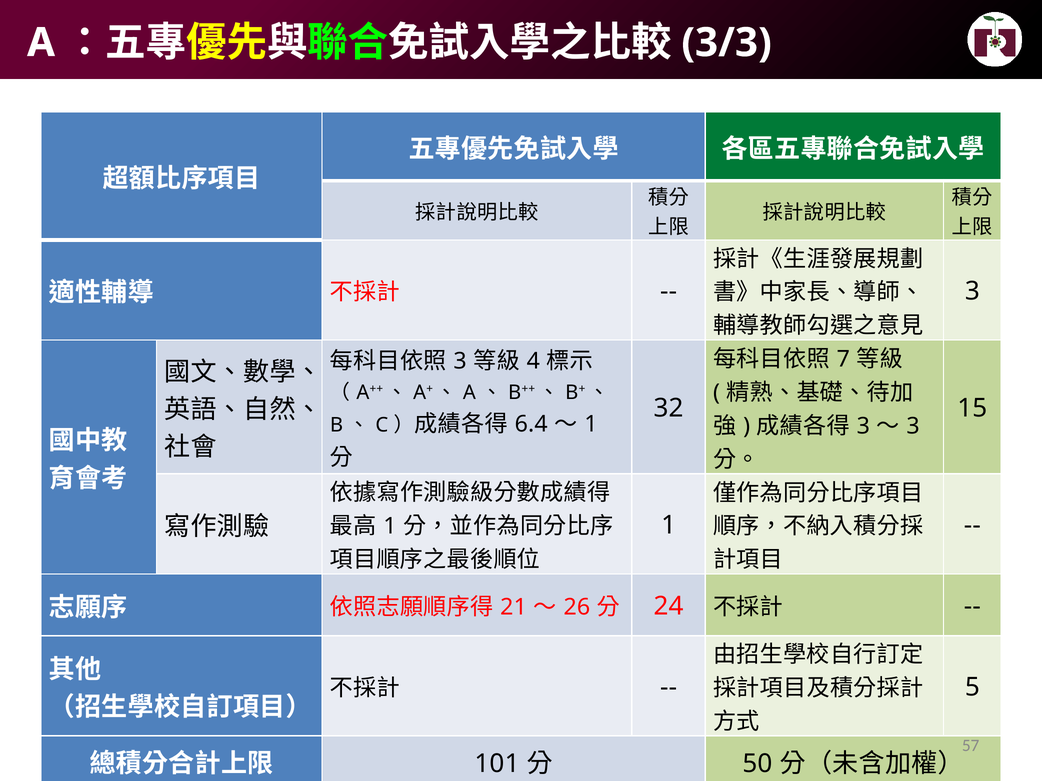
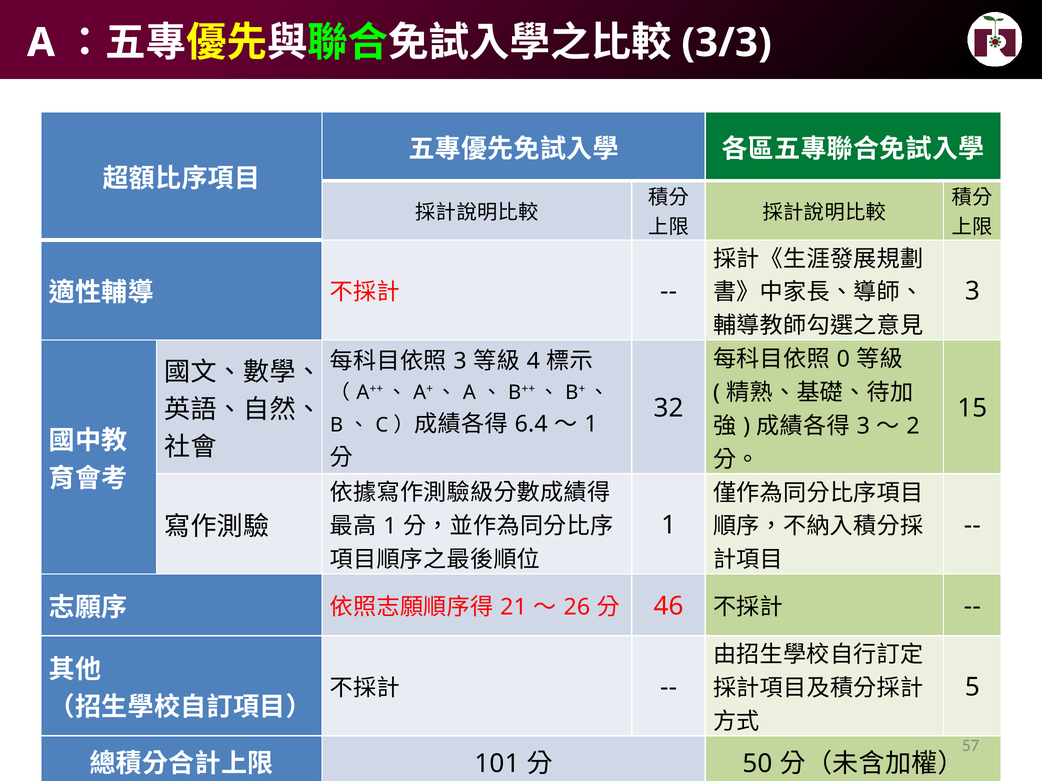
7: 7 -> 0
3 at (913, 426): 3 -> 2
24: 24 -> 46
